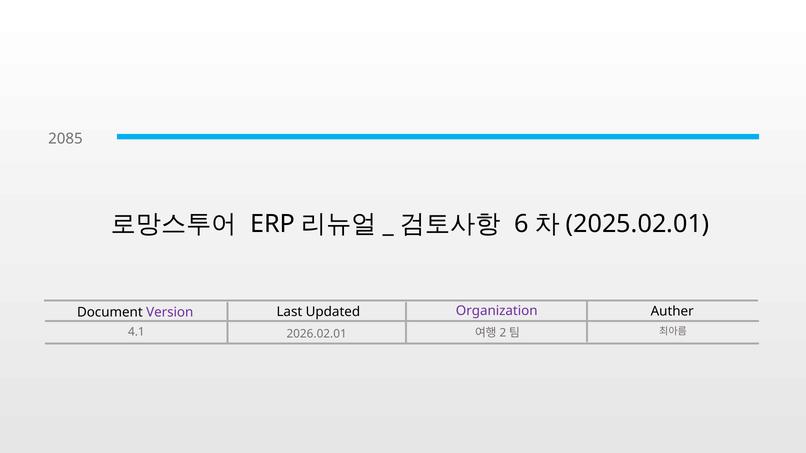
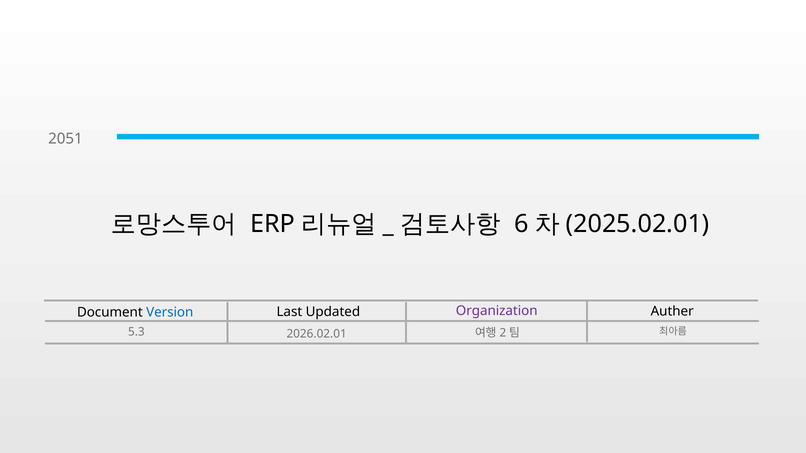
2085: 2085 -> 2051
Version colour: purple -> blue
4.1: 4.1 -> 5.3
